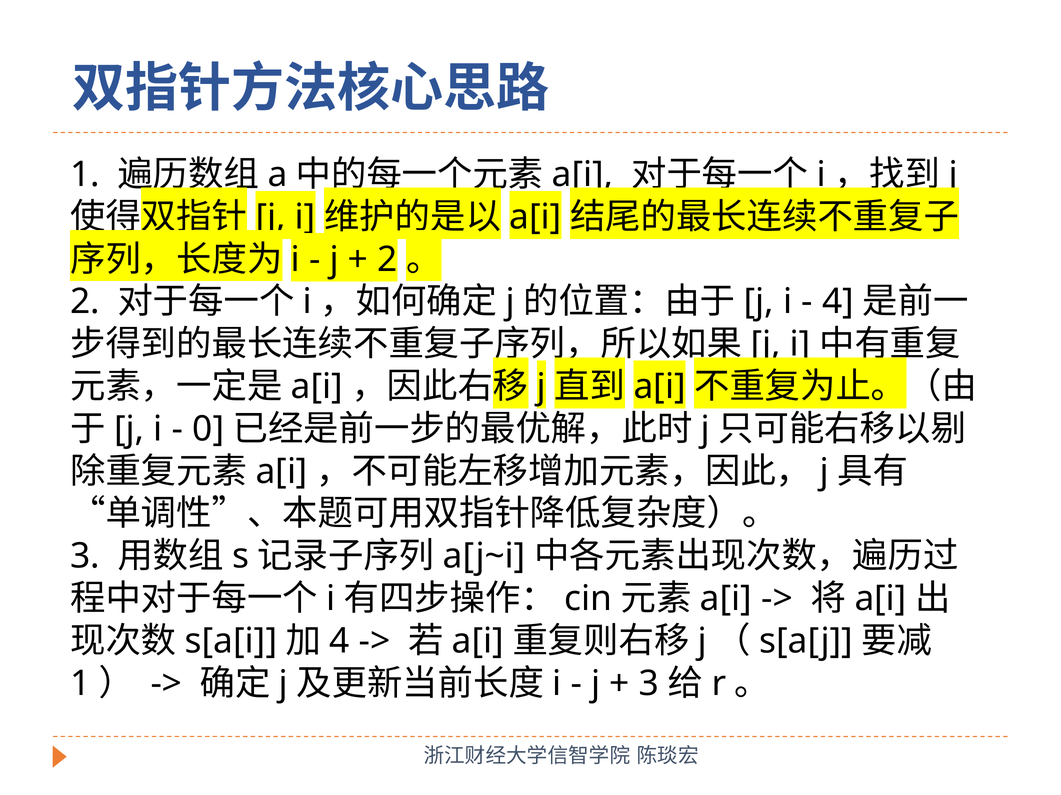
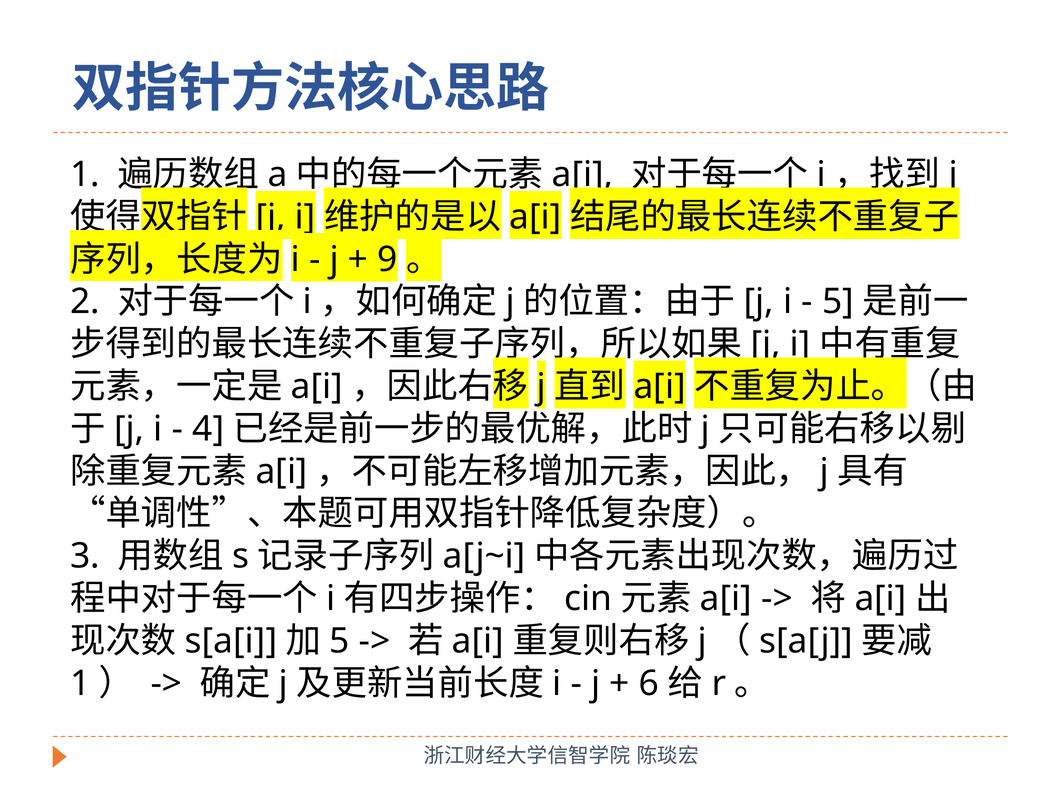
2 at (388, 260): 2 -> 9
4 at (838, 302): 4 -> 5
0: 0 -> 4
4 at (340, 641): 4 -> 5
3 at (649, 684): 3 -> 6
